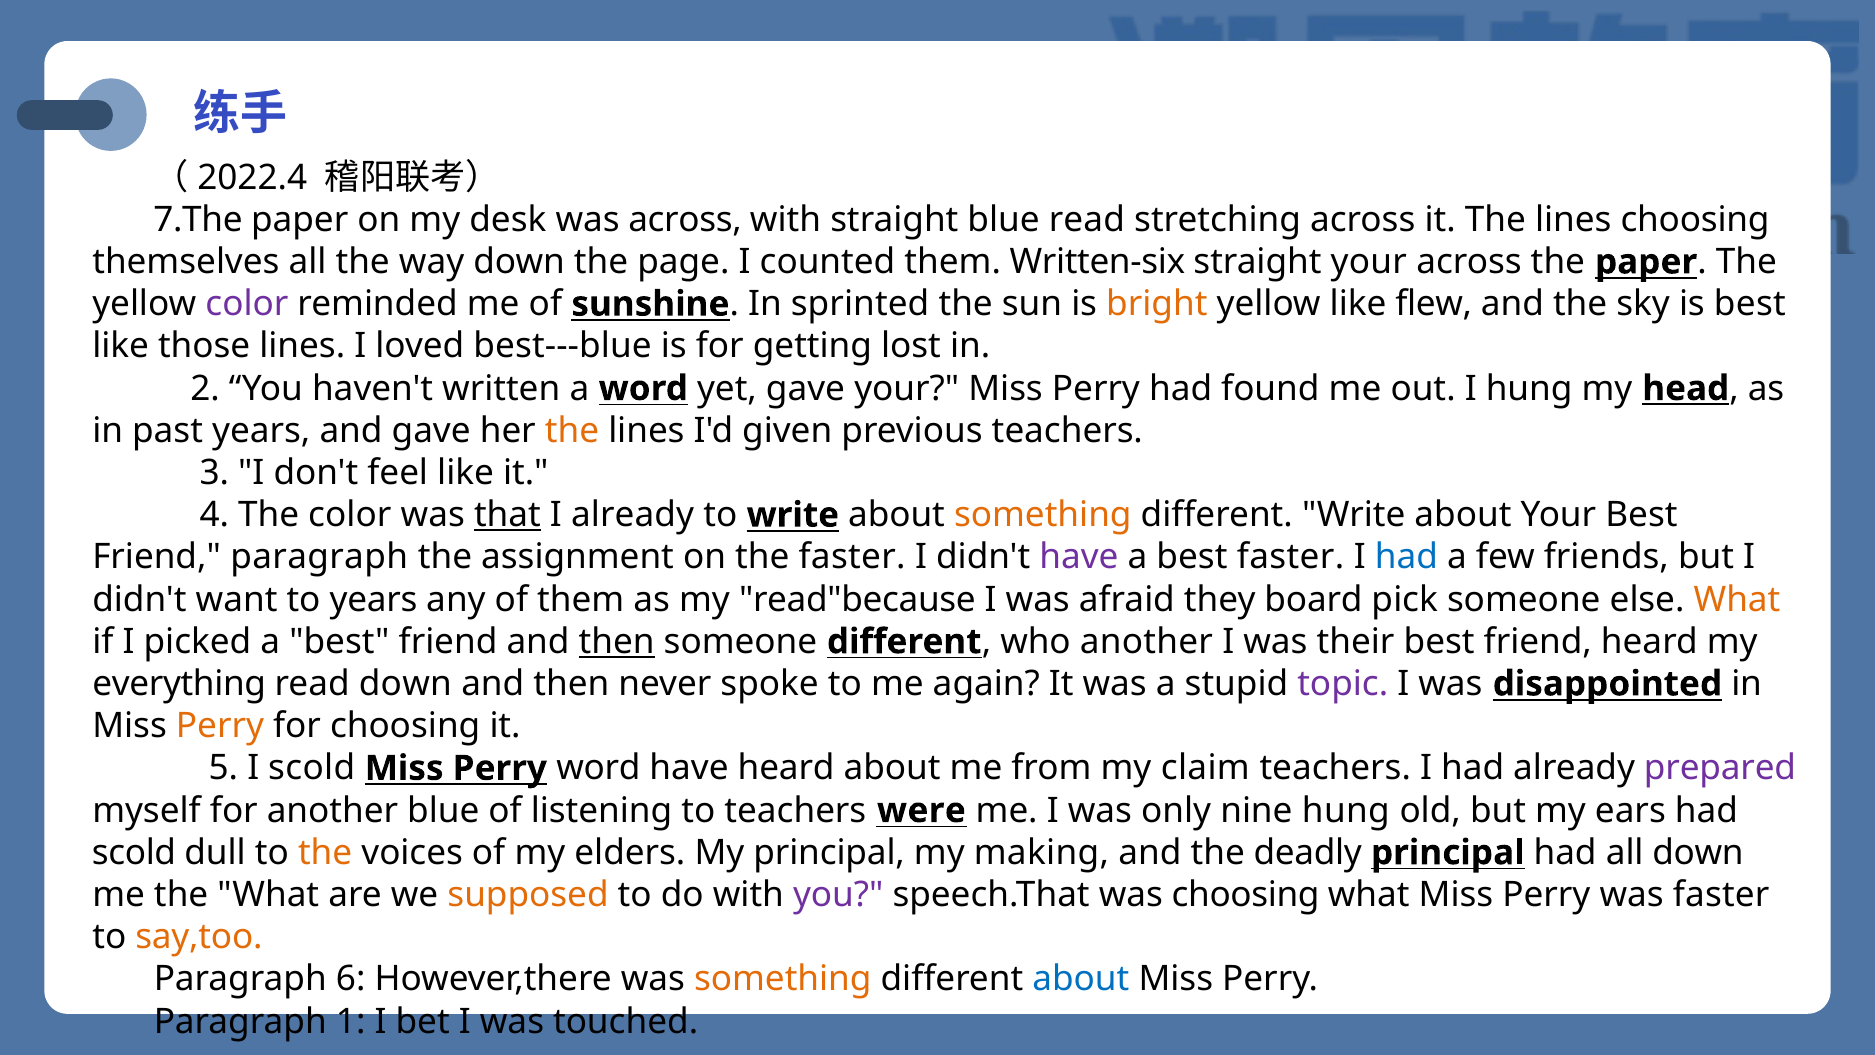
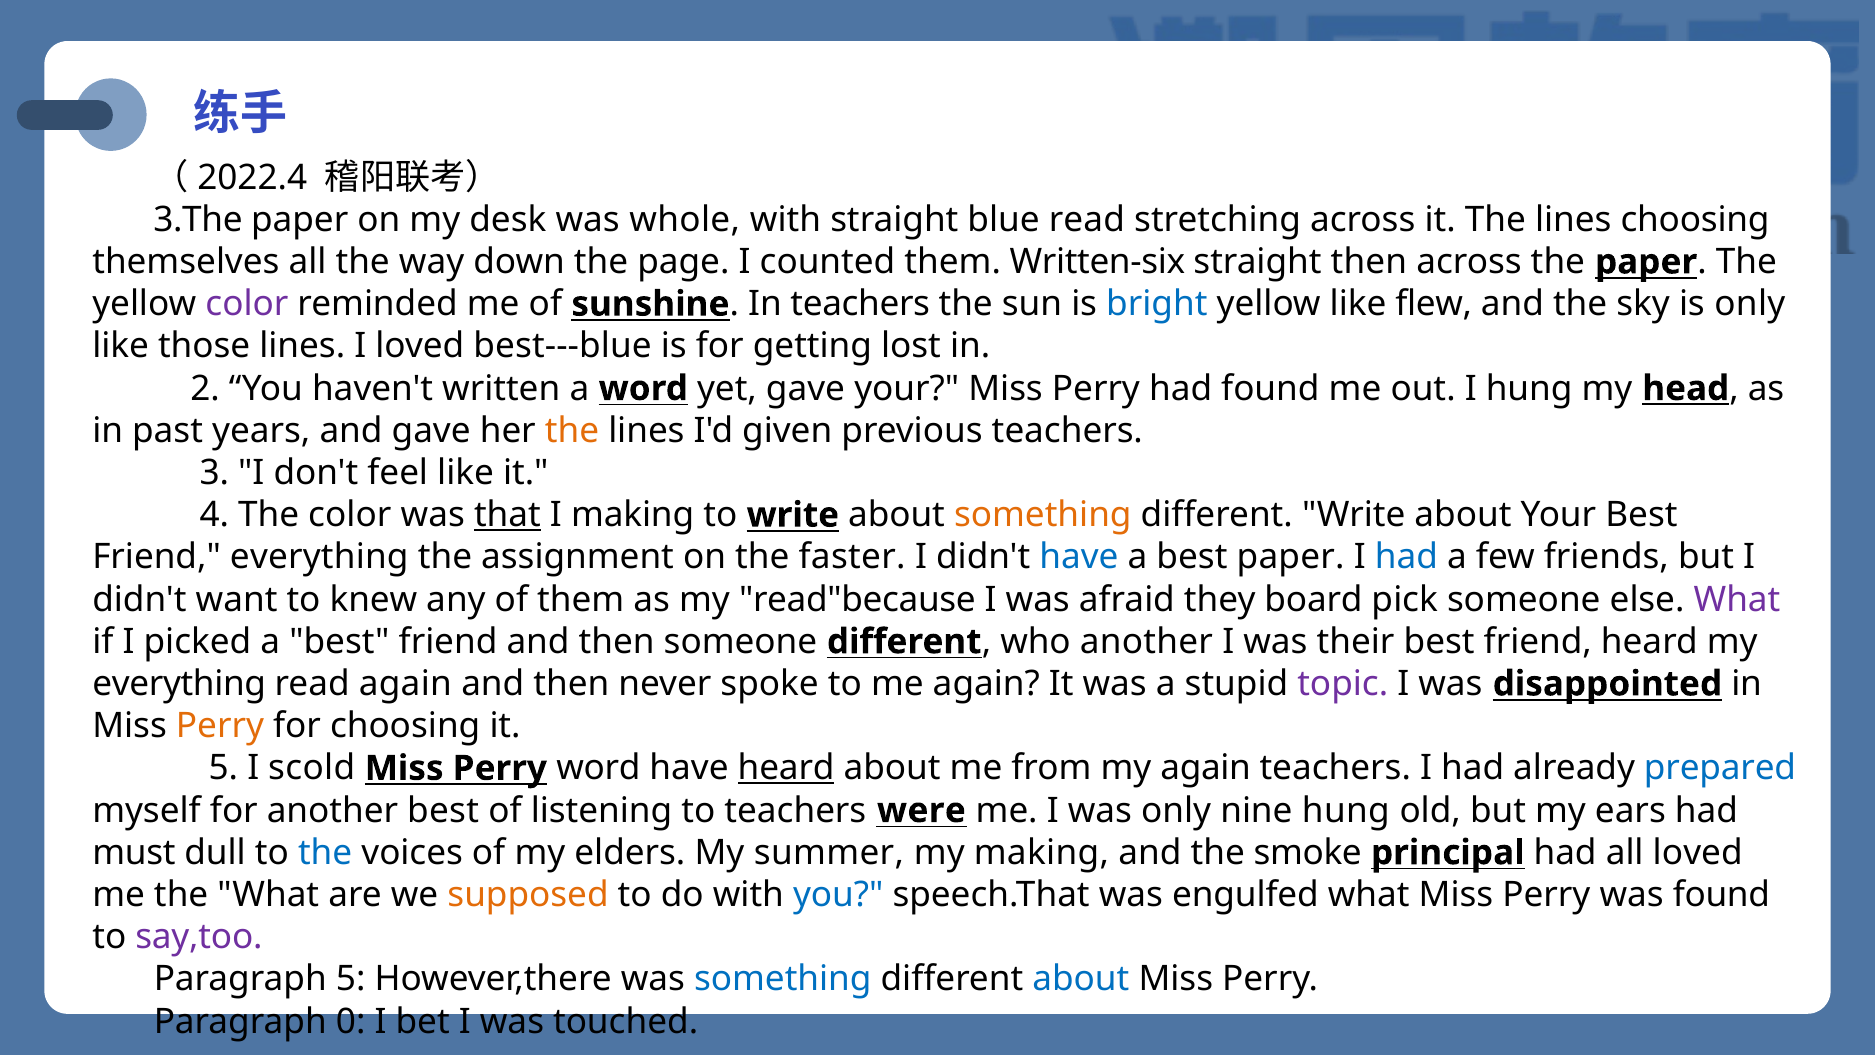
7.The: 7.The -> 3.The
was across: across -> whole
straight your: your -> then
In sprinted: sprinted -> teachers
bright colour: orange -> blue
is best: best -> only
I already: already -> making
Friend paragraph: paragraph -> everything
have at (1079, 557) colour: purple -> blue
best faster: faster -> paper
to years: years -> knew
What at (1737, 599) colour: orange -> purple
then at (617, 641) underline: present -> none
read down: down -> again
heard at (786, 768) underline: none -> present
my claim: claim -> again
prepared colour: purple -> blue
another blue: blue -> best
scold at (134, 852): scold -> must
the at (325, 852) colour: orange -> blue
My principal: principal -> summer
deadly: deadly -> smoke
all down: down -> loved
you at (838, 895) colour: purple -> blue
was choosing: choosing -> engulfed
was faster: faster -> found
say,too colour: orange -> purple
Paragraph 6: 6 -> 5
something at (783, 979) colour: orange -> blue
1: 1 -> 0
